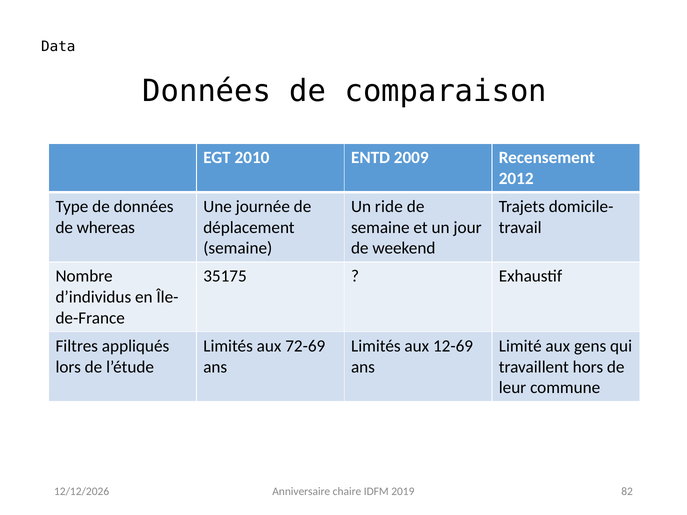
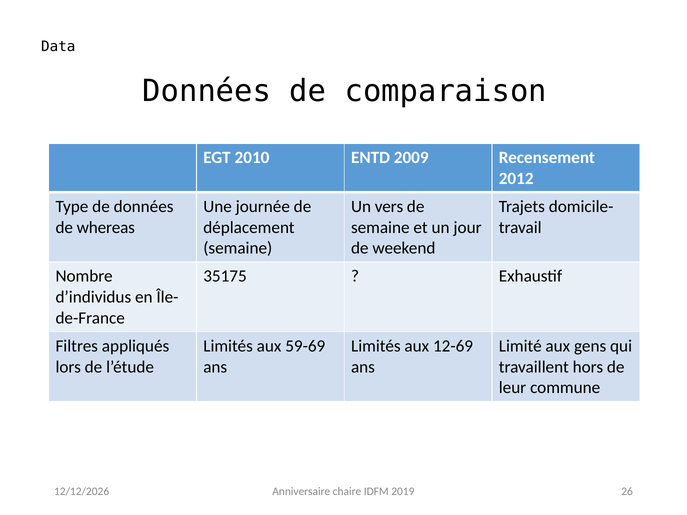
ride: ride -> vers
72-69: 72-69 -> 59-69
82: 82 -> 26
